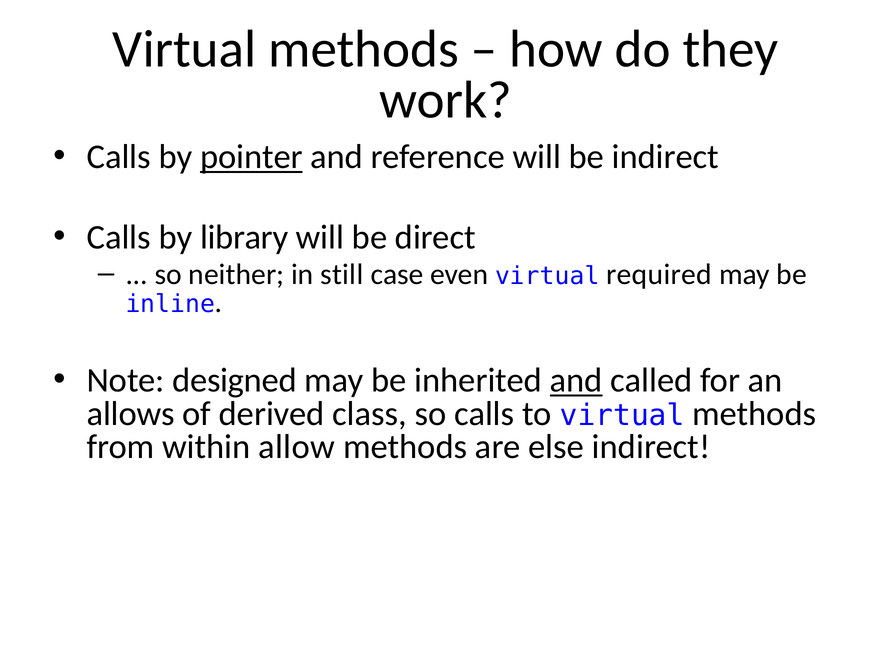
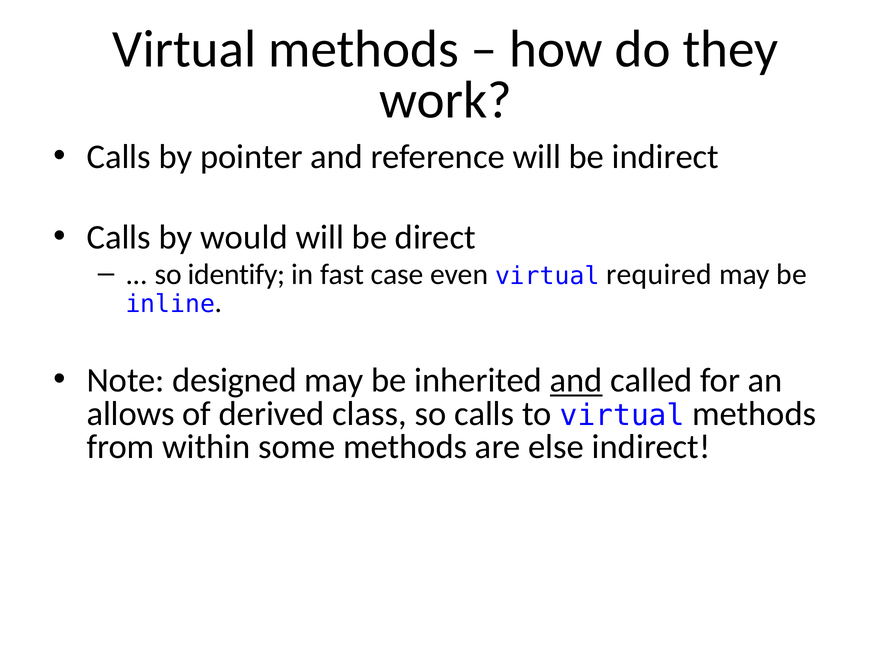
pointer underline: present -> none
library: library -> would
neither: neither -> identify
still: still -> fast
allow: allow -> some
